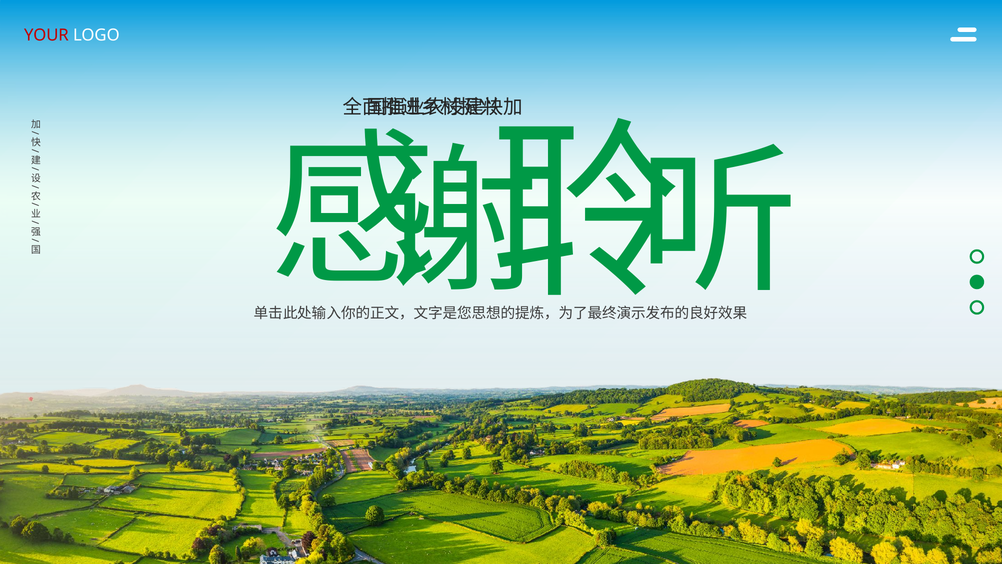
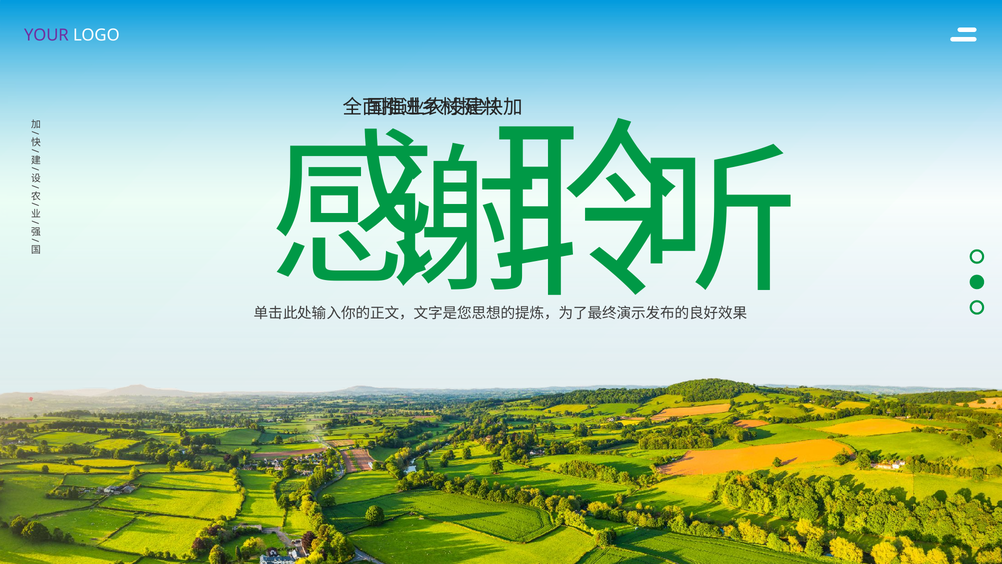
YOUR colour: red -> purple
